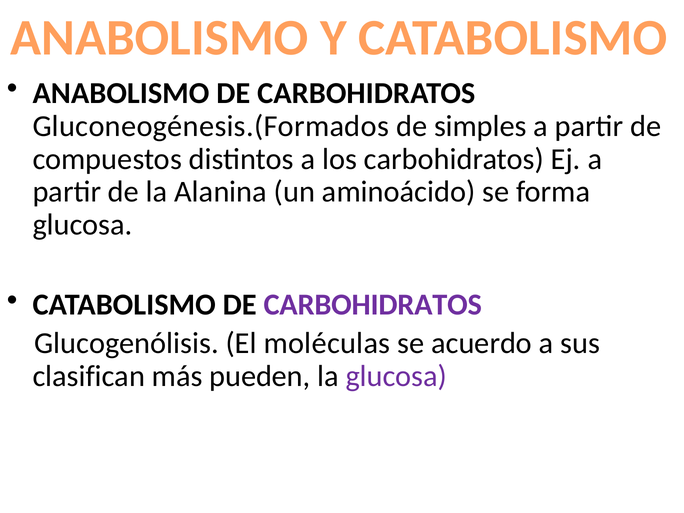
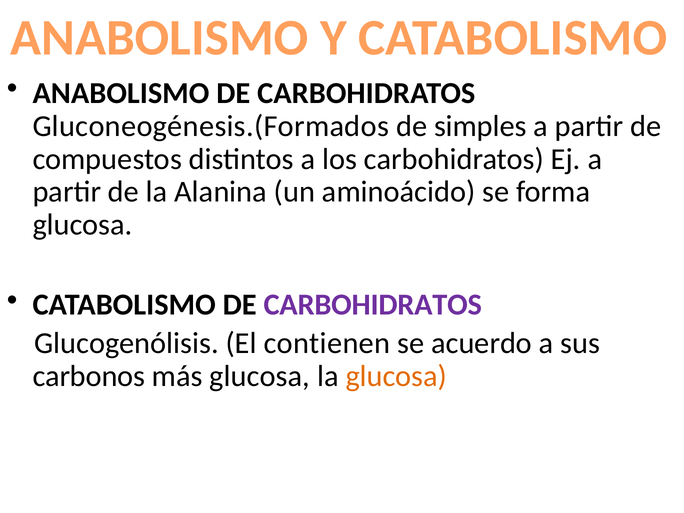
moléculas: moléculas -> contienen
clasifican: clasifican -> carbonos
más pueden: pueden -> glucosa
glucosa at (396, 376) colour: purple -> orange
